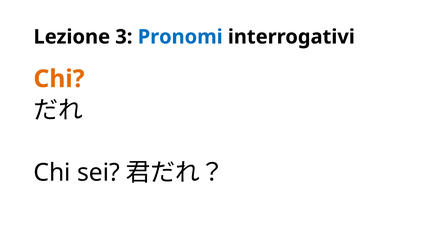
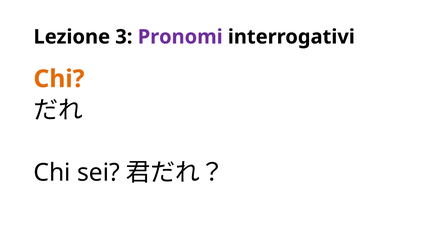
Pronomi colour: blue -> purple
